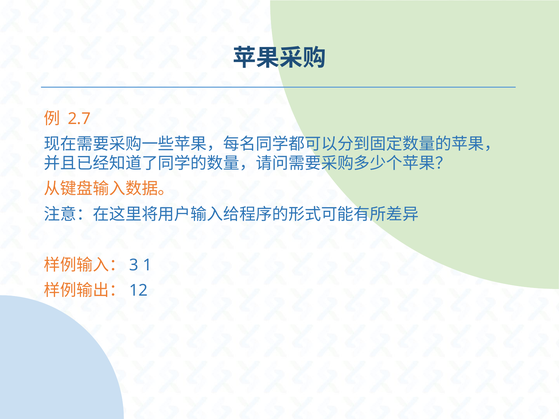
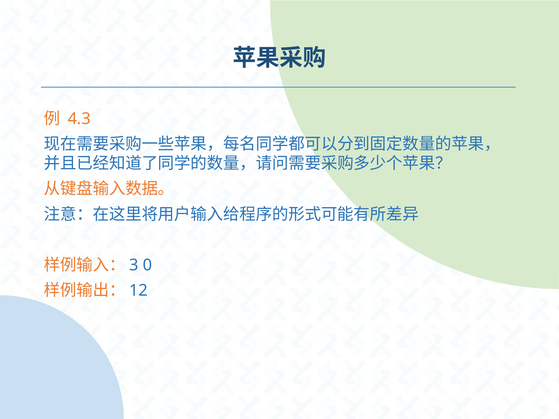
2.7: 2.7 -> 4.3
1: 1 -> 0
